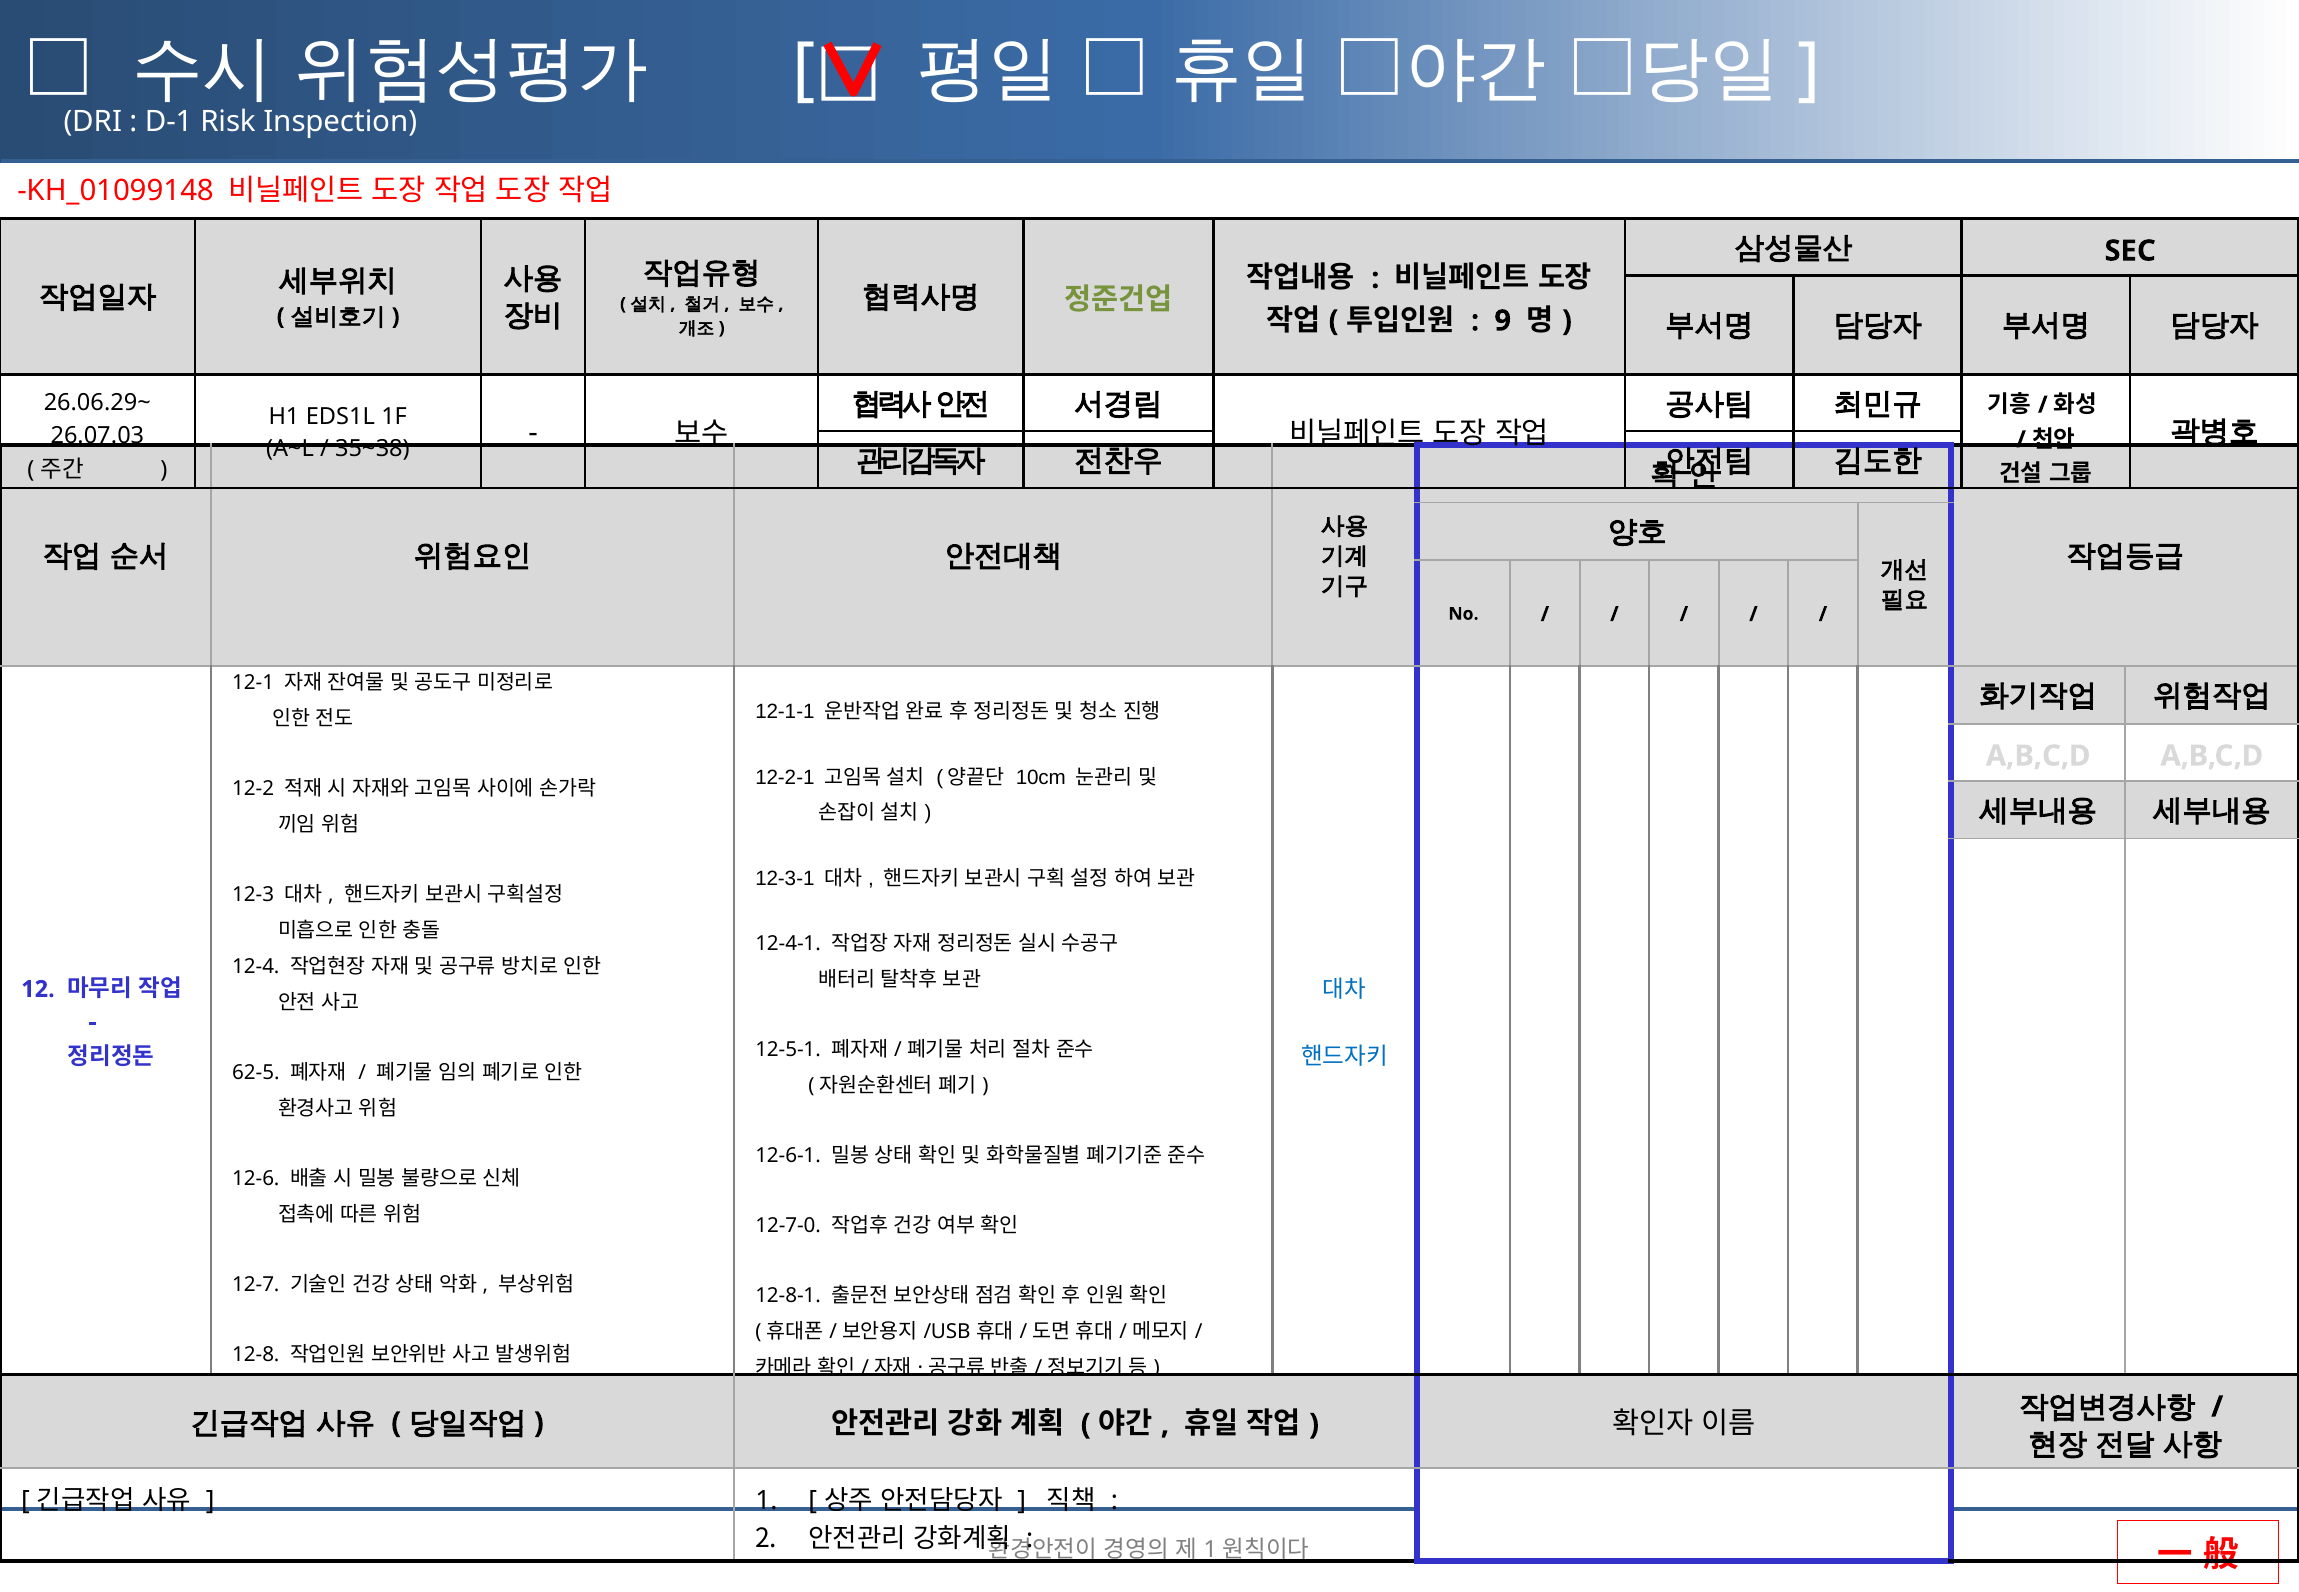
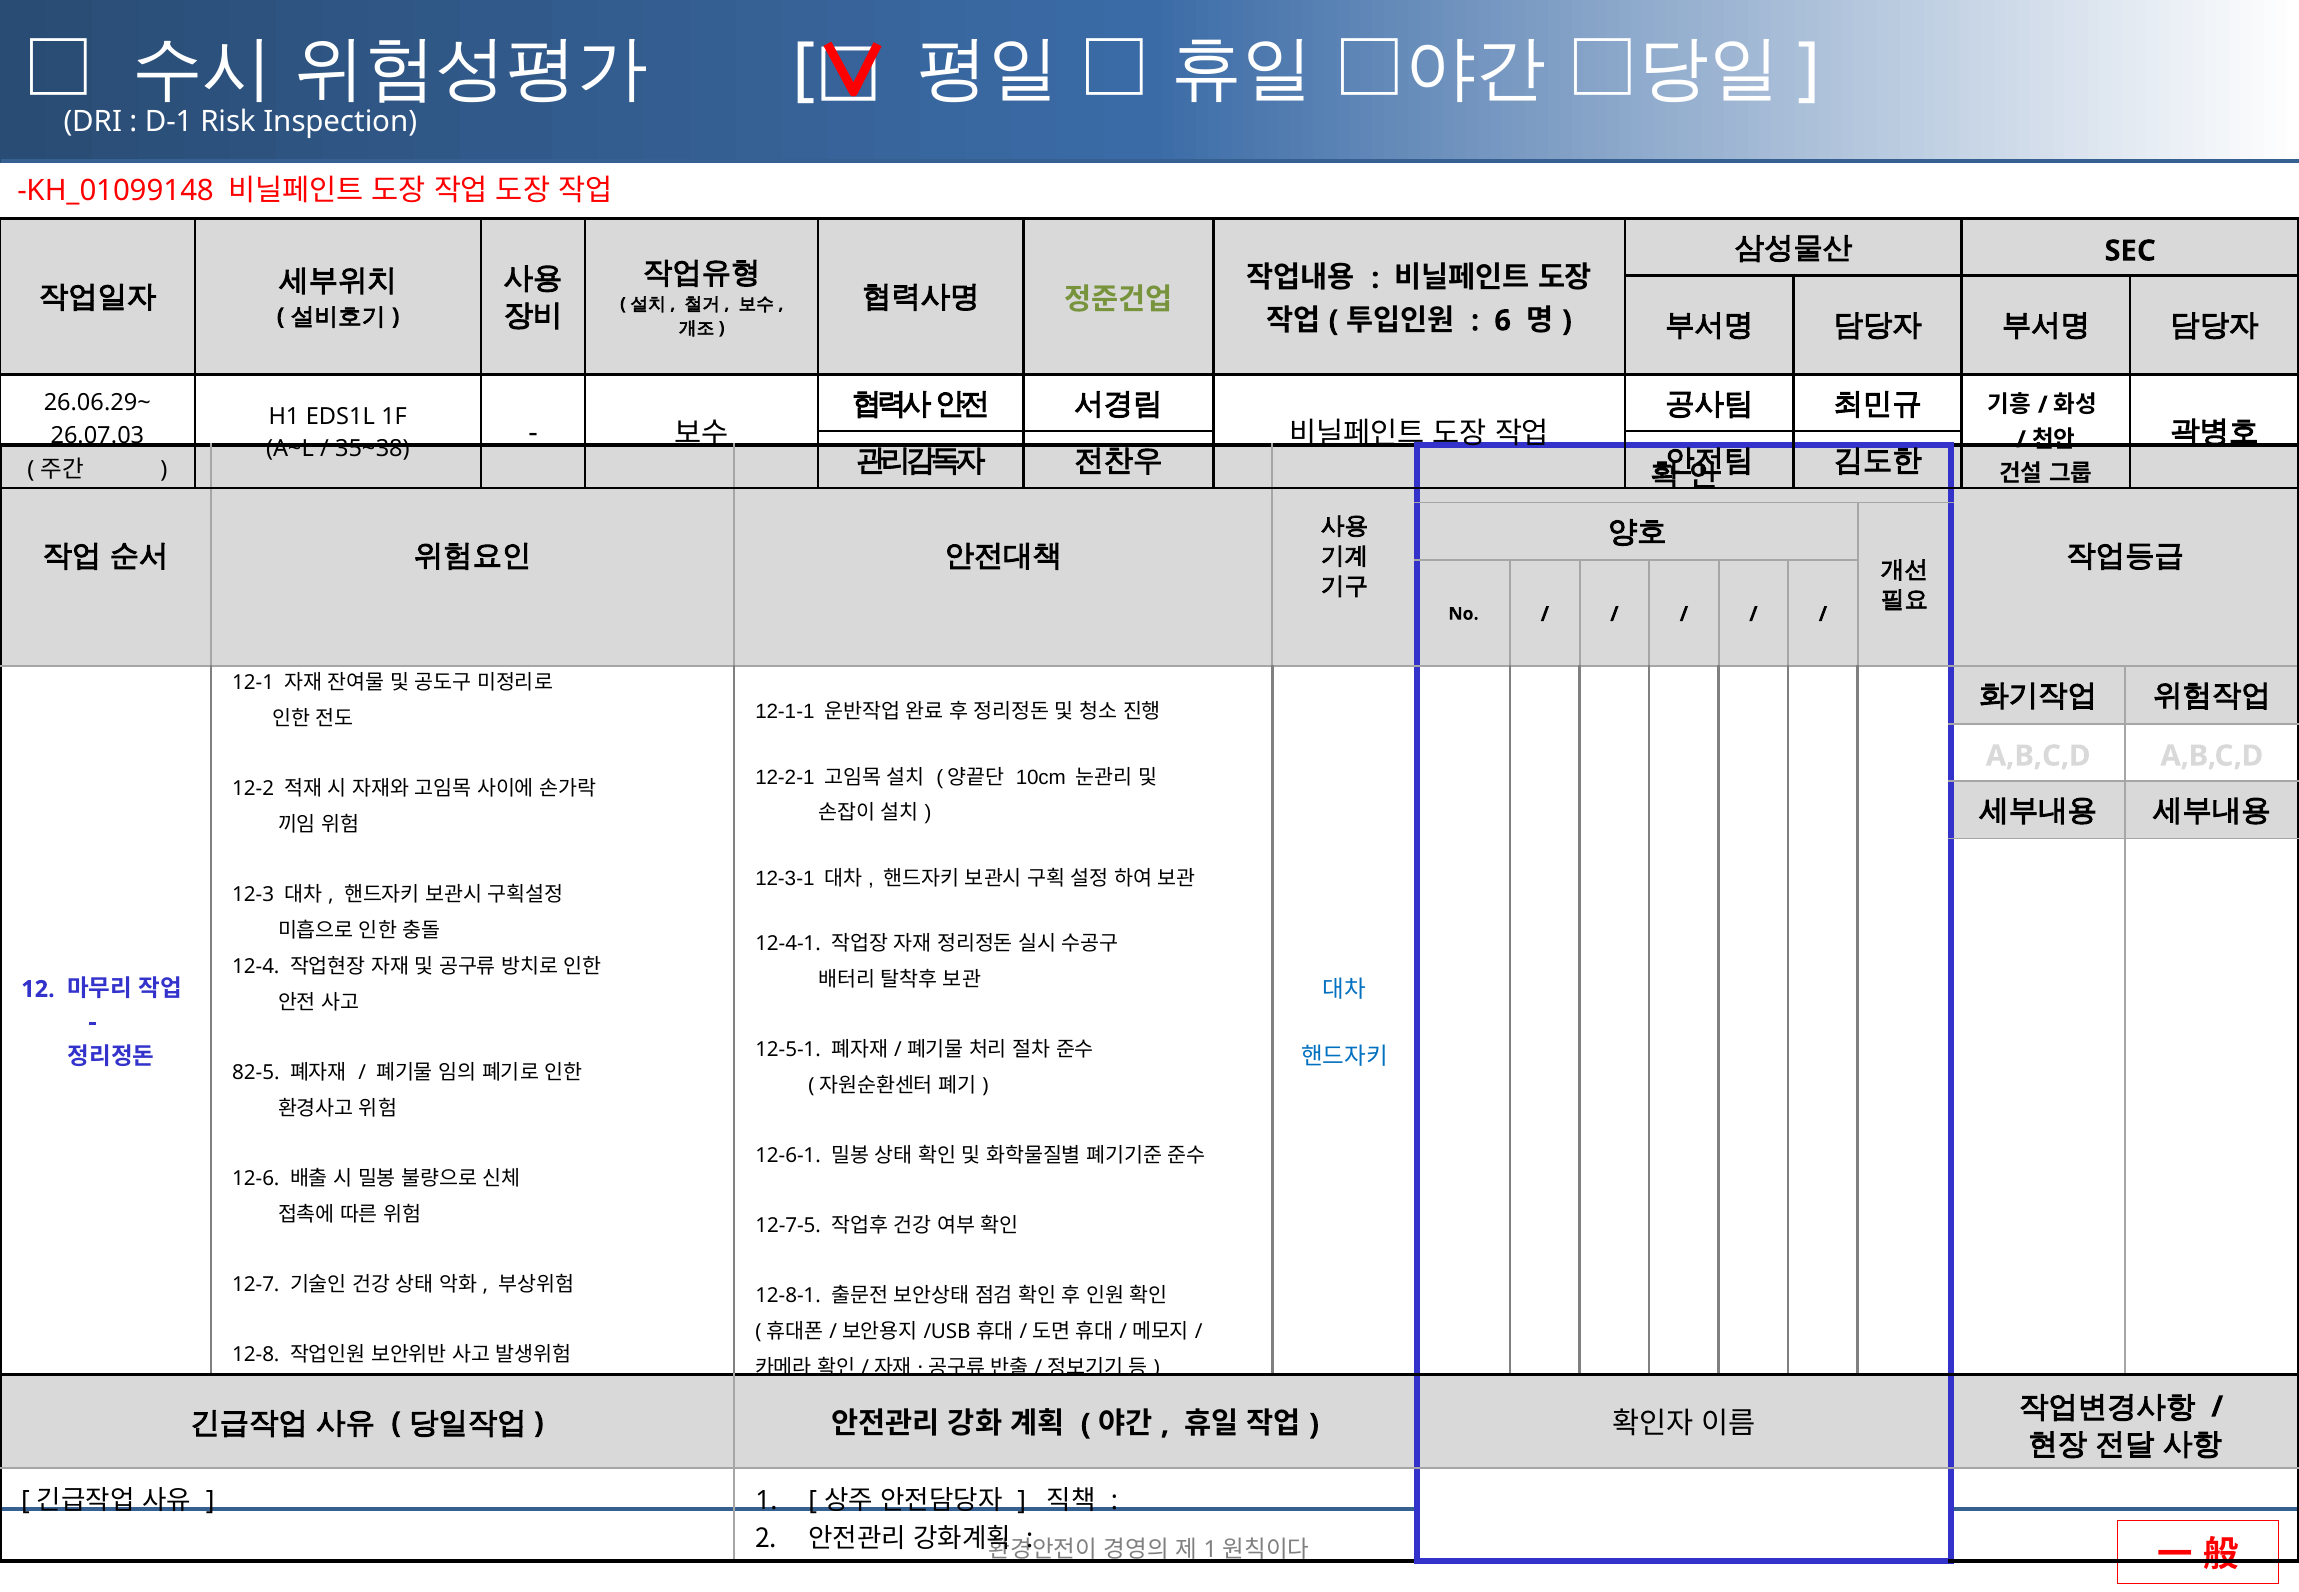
9: 9 -> 6
62-5: 62-5 -> 82-5
12-7-0: 12-7-0 -> 12-7-5
